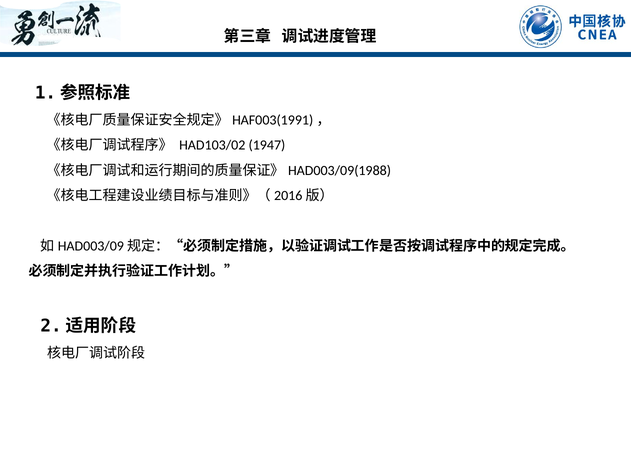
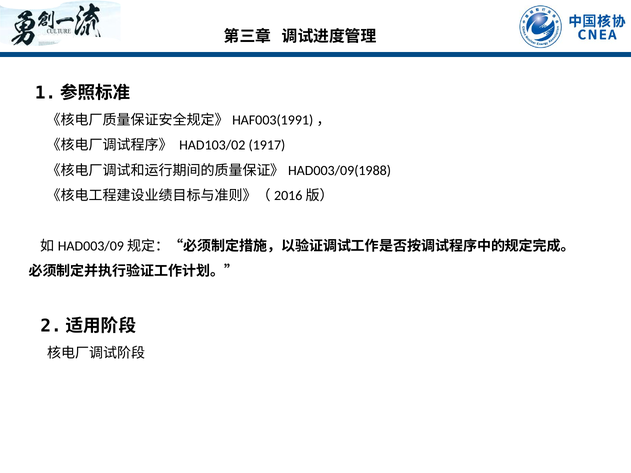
1947: 1947 -> 1917
